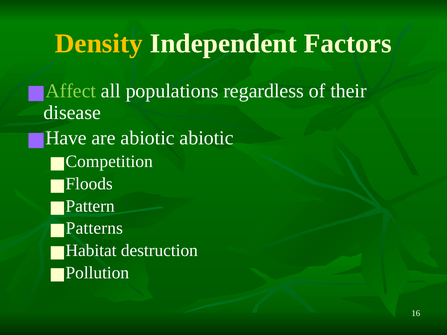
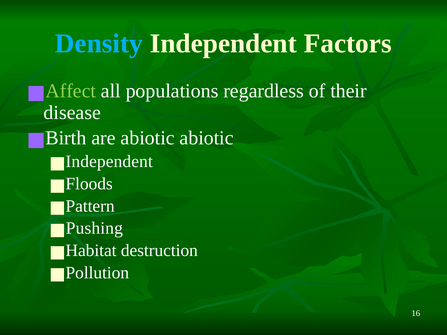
Density colour: yellow -> light blue
Have: Have -> Birth
Competition at (109, 162): Competition -> Independent
Patterns: Patterns -> Pushing
